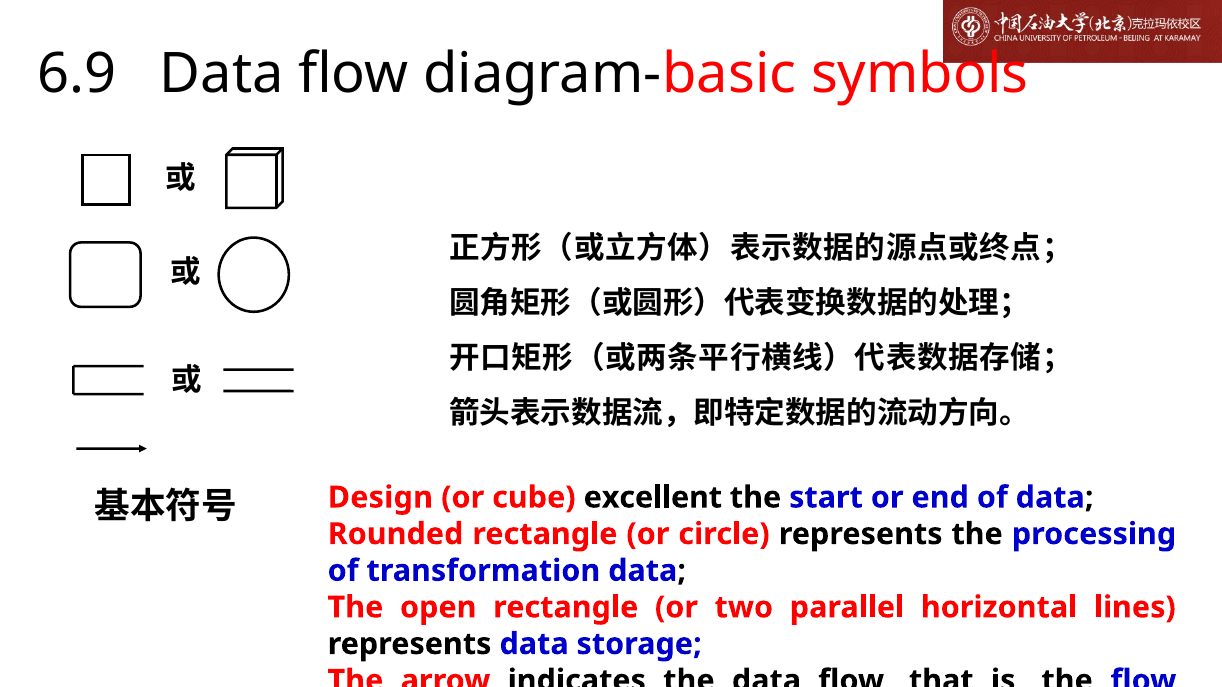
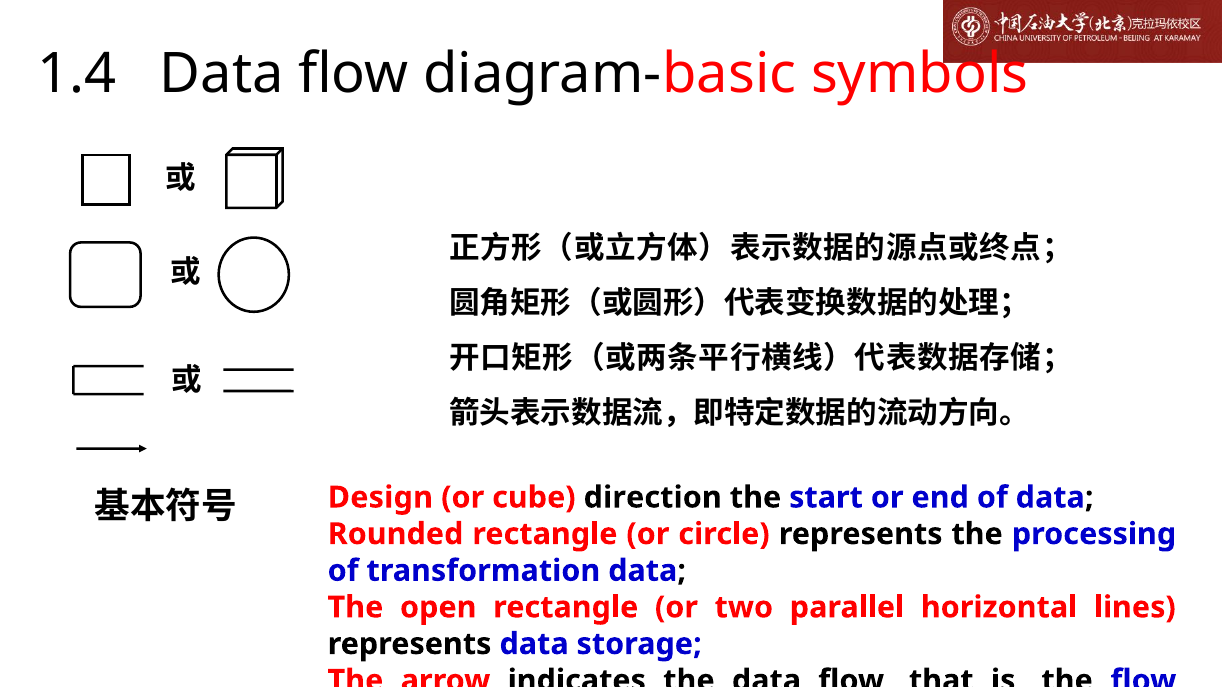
6.9: 6.9 -> 1.4
cube excellent: excellent -> direction
